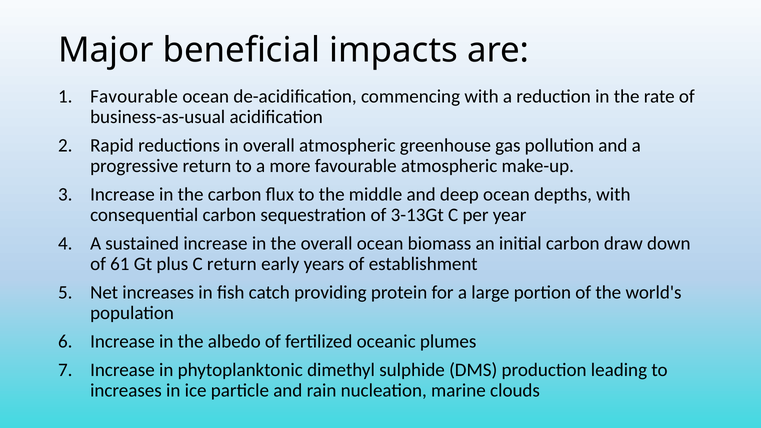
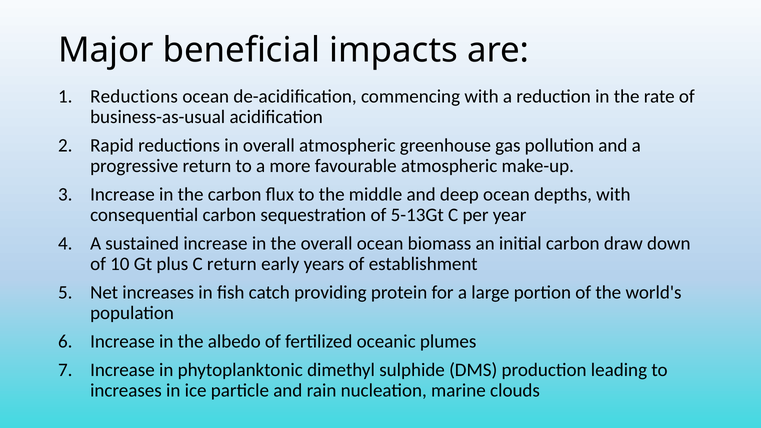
Favourable at (134, 96): Favourable -> Reductions
3-13Gt: 3-13Gt -> 5-13Gt
61: 61 -> 10
